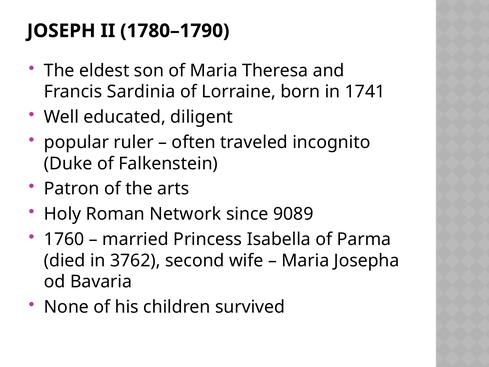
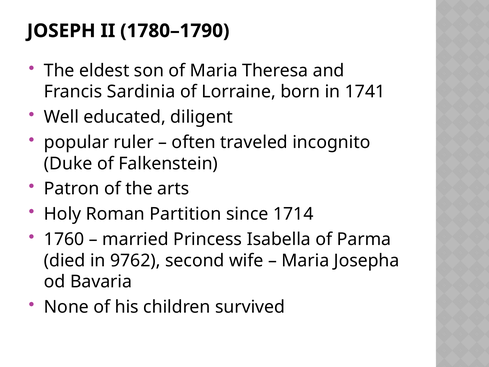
Network: Network -> Partition
9089: 9089 -> 1714
3762: 3762 -> 9762
